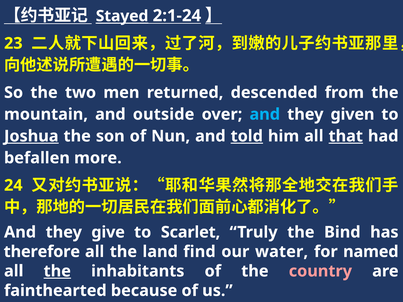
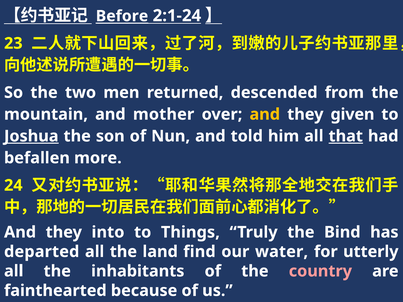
Stayed: Stayed -> Before
outside: outside -> mother
and at (265, 114) colour: light blue -> yellow
told underline: present -> none
give: give -> into
Scarlet: Scarlet -> Things
therefore: therefore -> departed
named: named -> utterly
the at (57, 271) underline: present -> none
